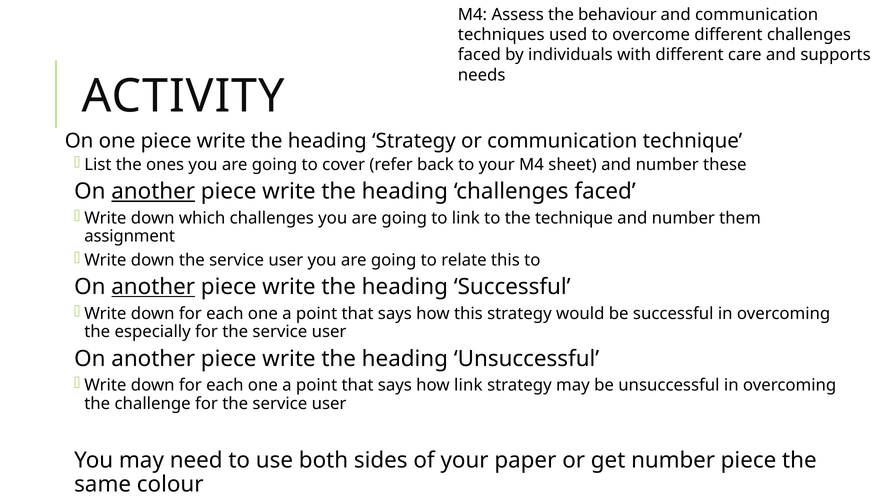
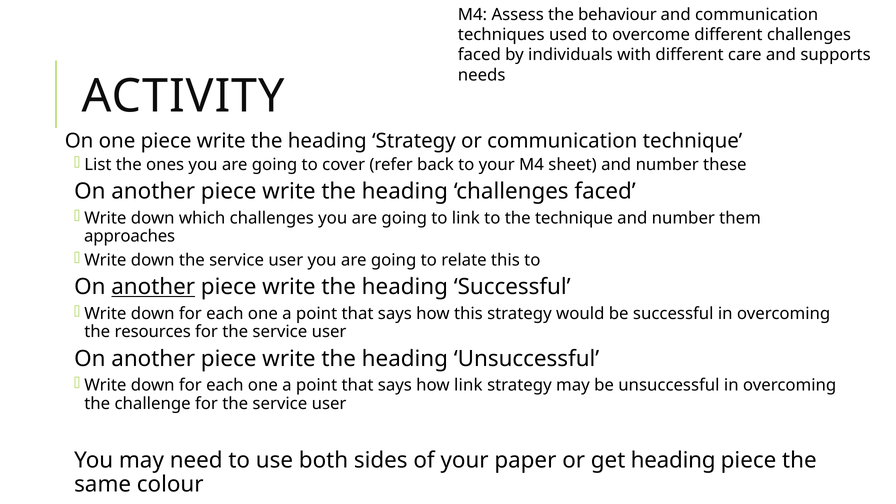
another at (153, 191) underline: present -> none
assignment: assignment -> approaches
especially: especially -> resources
get number: number -> heading
